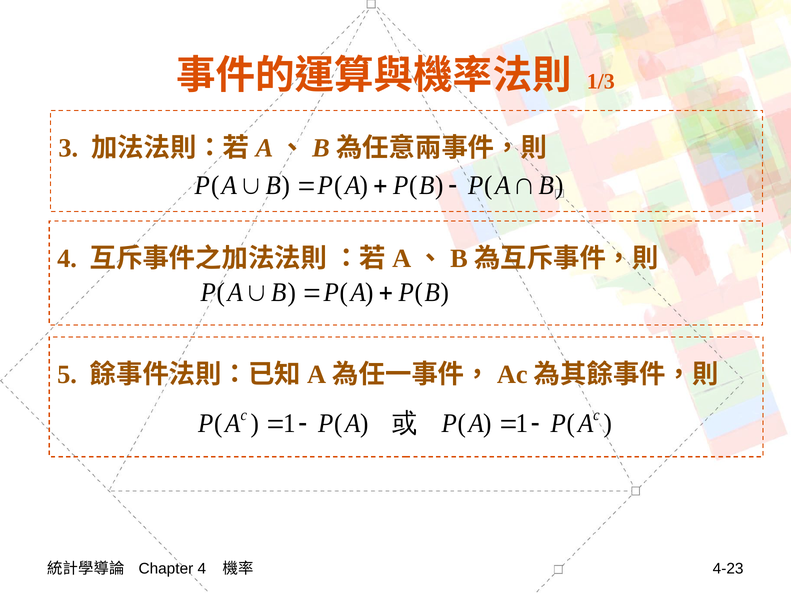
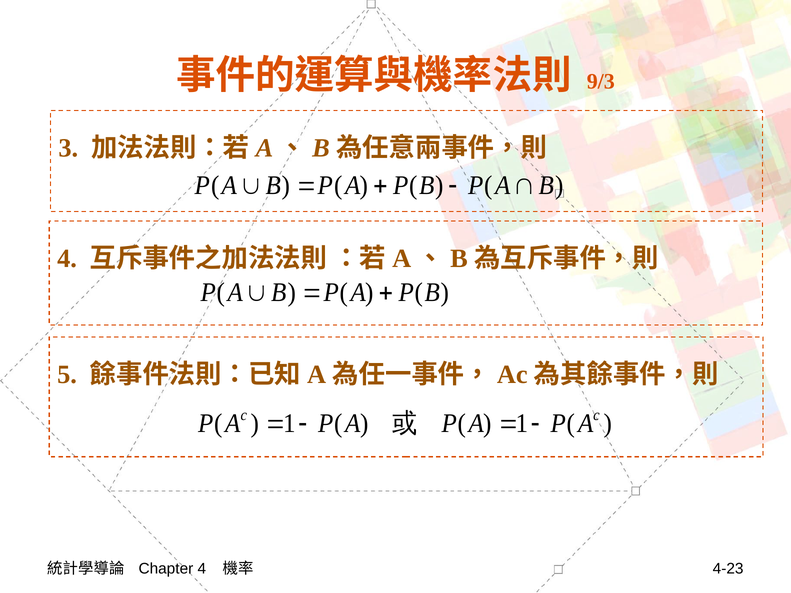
1/3: 1/3 -> 9/3
